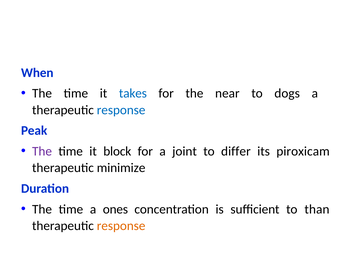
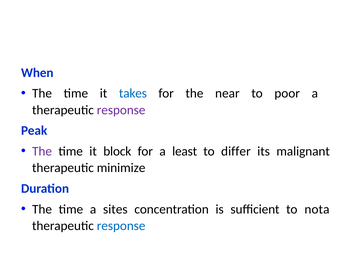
dogs: dogs -> poor
response at (121, 110) colour: blue -> purple
joint: joint -> least
piroxicam: piroxicam -> malignant
ones: ones -> sites
than: than -> nota
response at (121, 226) colour: orange -> blue
